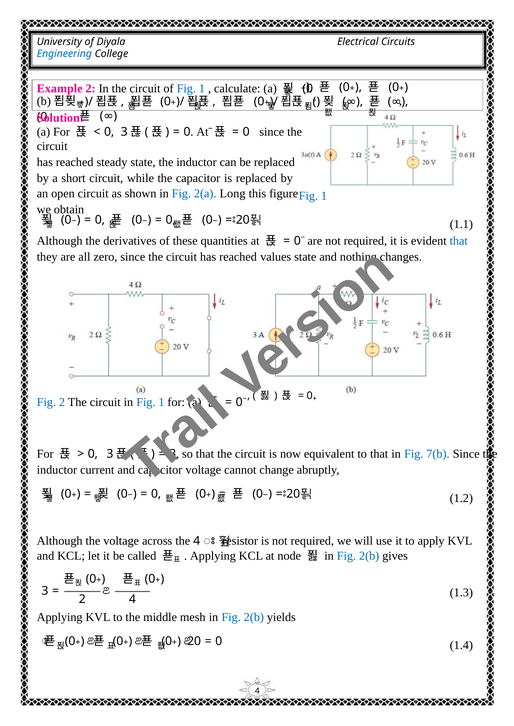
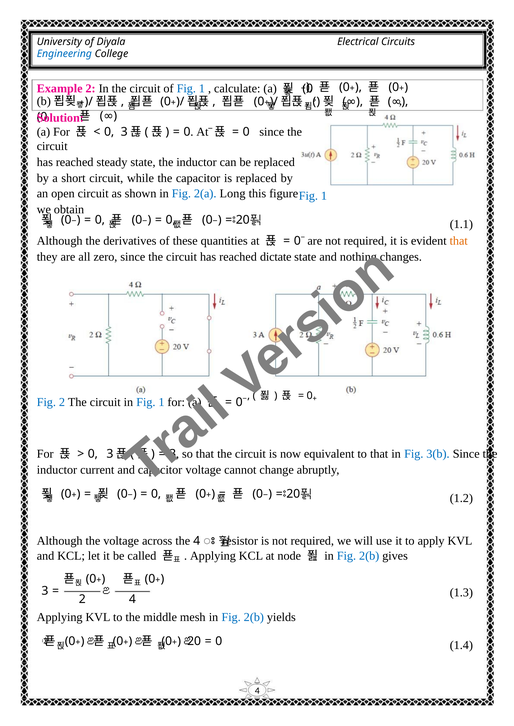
that at (459, 241) colour: blue -> orange
values: values -> dictate
7(b: 7(b -> 3(b
